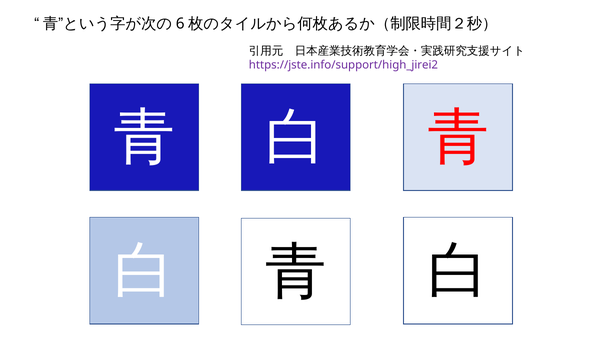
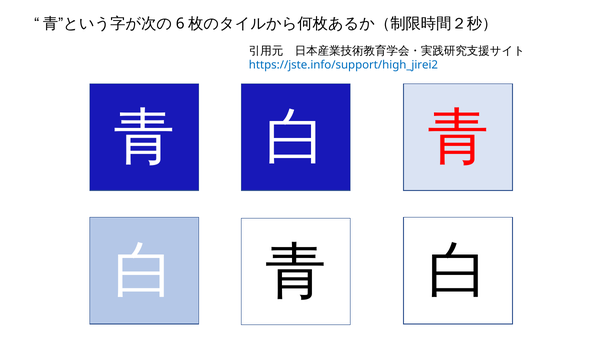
https://jste.info/support/high_jirei2 colour: purple -> blue
